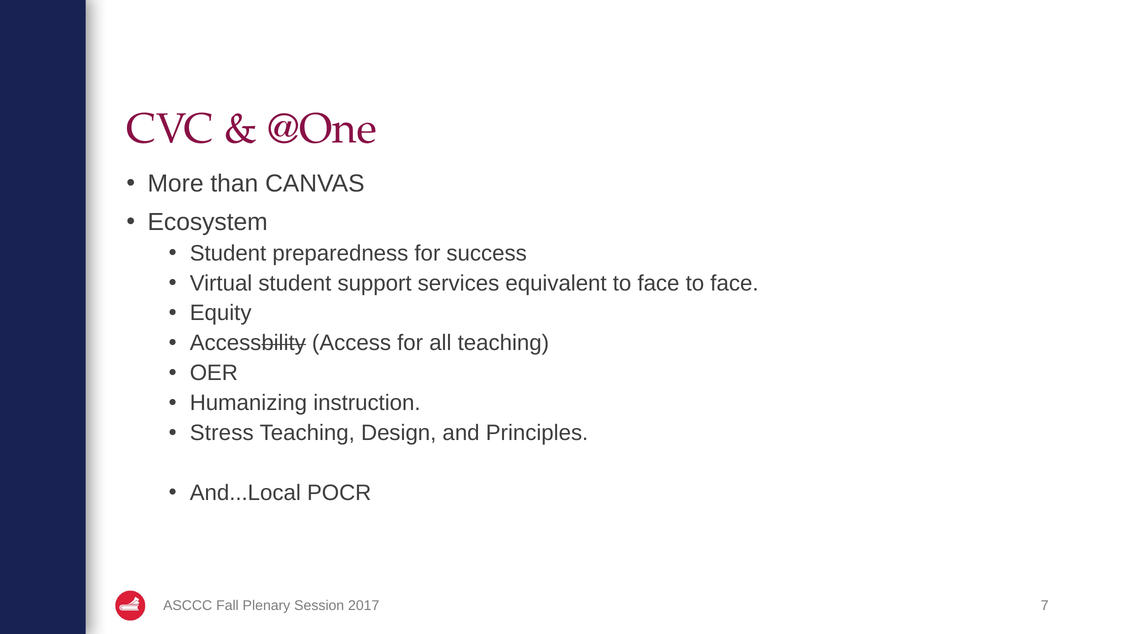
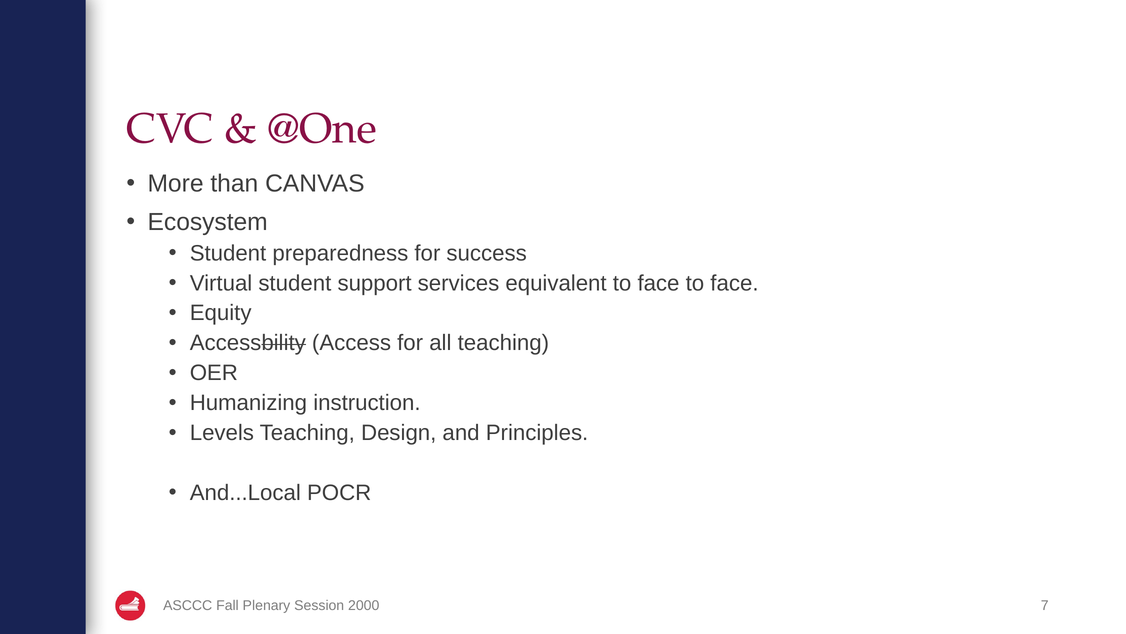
Stress: Stress -> Levels
2017: 2017 -> 2000
